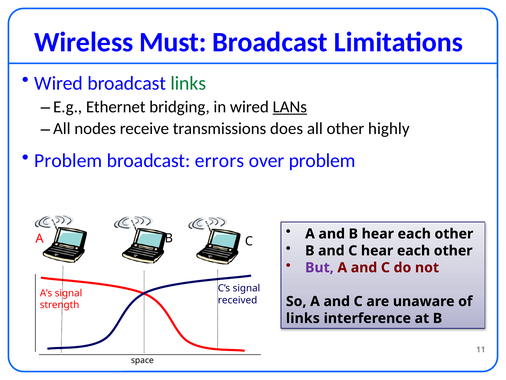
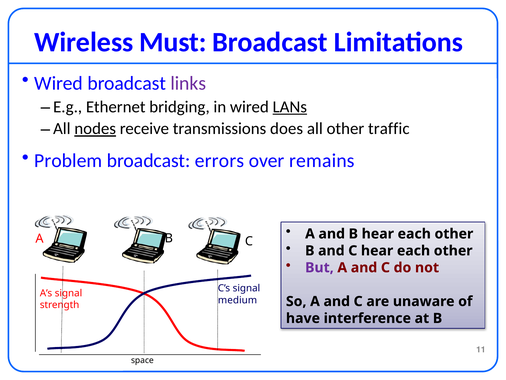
links at (188, 83) colour: green -> purple
nodes underline: none -> present
highly: highly -> traffic
over problem: problem -> remains
received: received -> medium
links at (303, 318): links -> have
